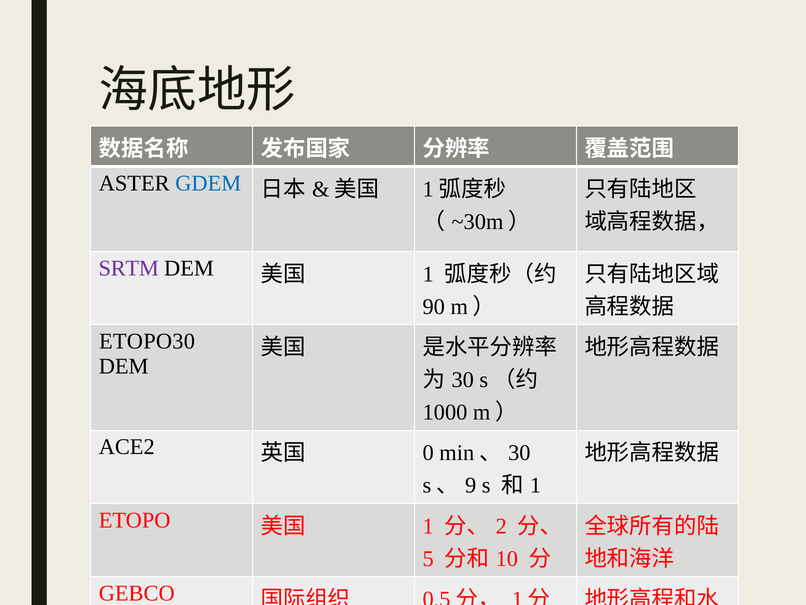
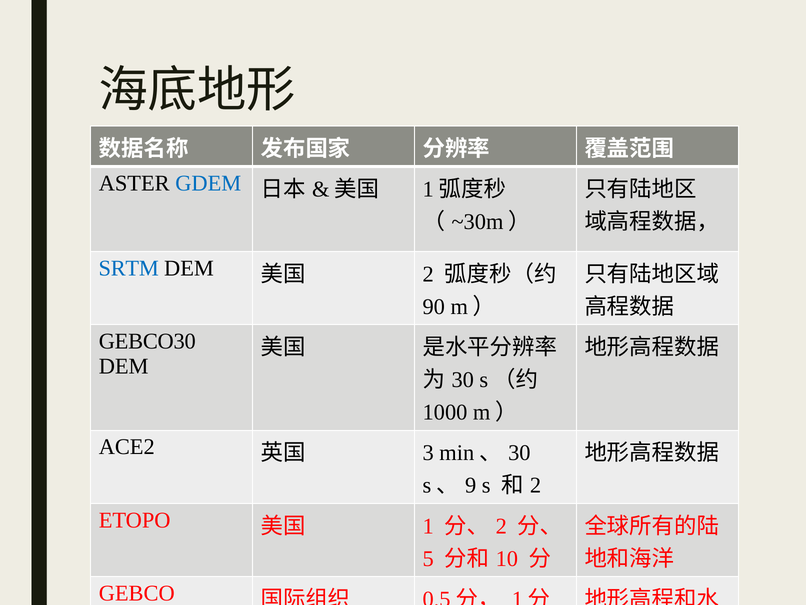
SRTM colour: purple -> blue
1 at (428, 274): 1 -> 2
ETOPO30: ETOPO30 -> GEBCO30
0: 0 -> 3
1 at (536, 485): 1 -> 2
